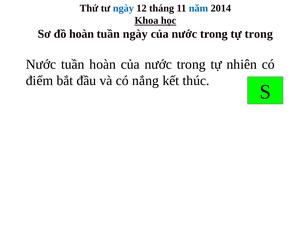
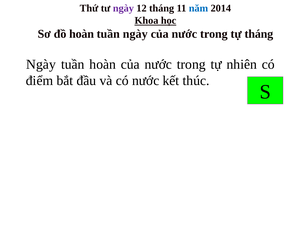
ngày at (123, 8) colour: blue -> purple
tự trong: trong -> tháng
Nước at (41, 64): Nước -> Ngày
có nắng: nắng -> nước
